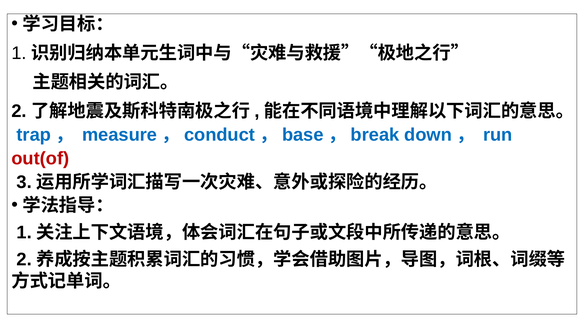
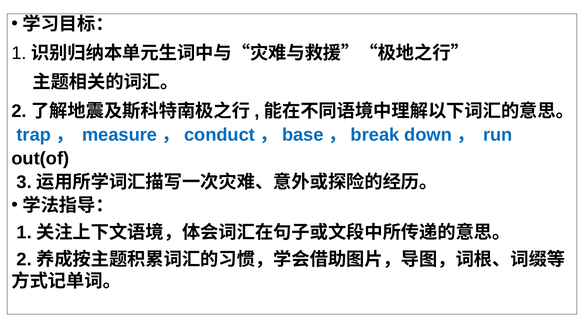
out(of colour: red -> black
